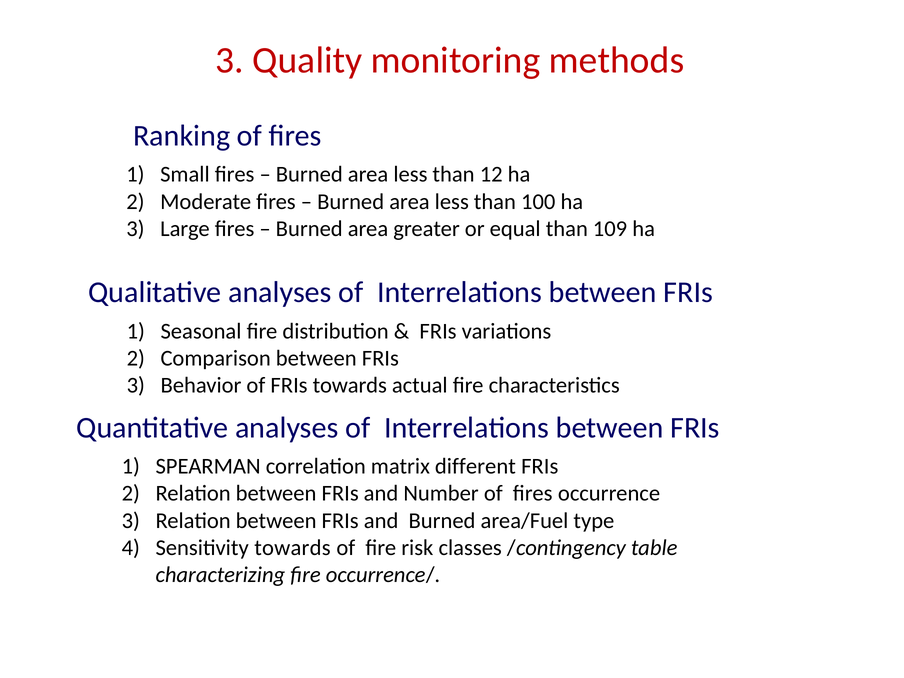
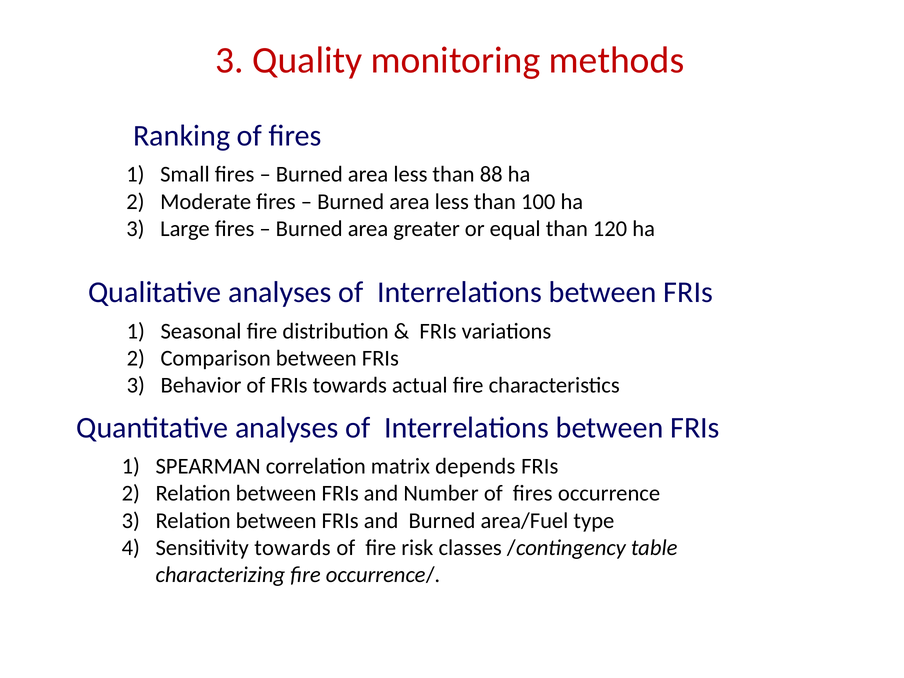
12: 12 -> 88
109: 109 -> 120
different: different -> depends
